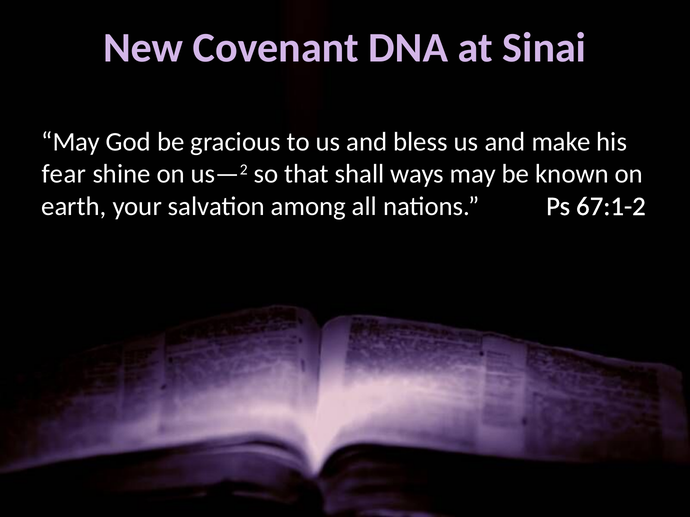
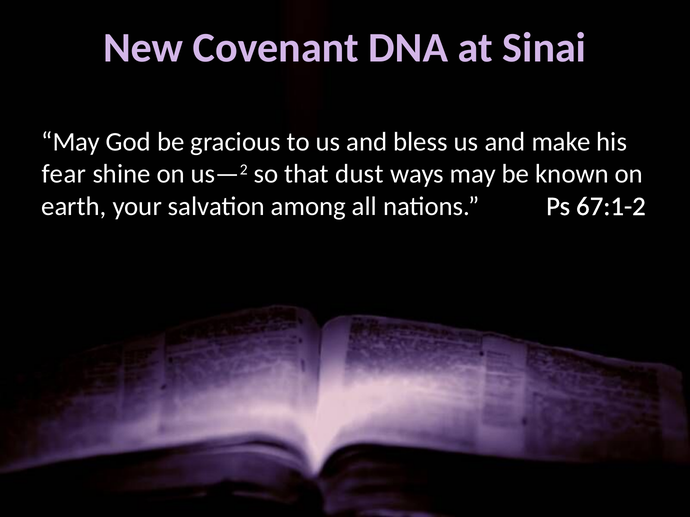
shall: shall -> dust
